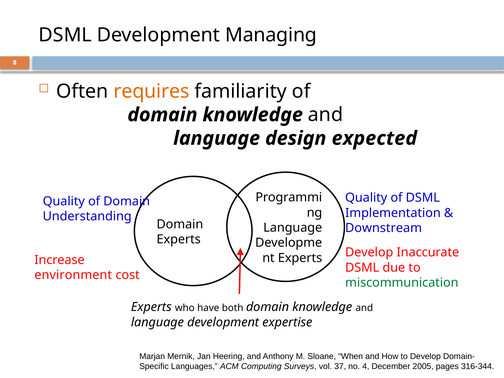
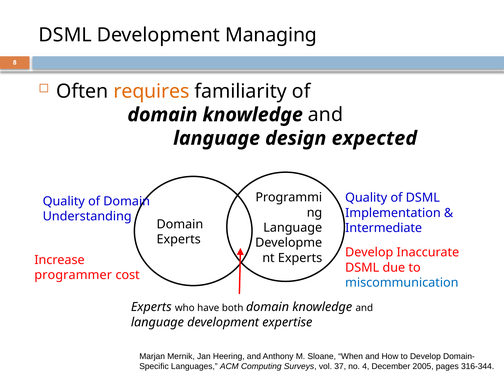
Downstream: Downstream -> Intermediate
environment: environment -> programmer
miscommunication colour: green -> blue
